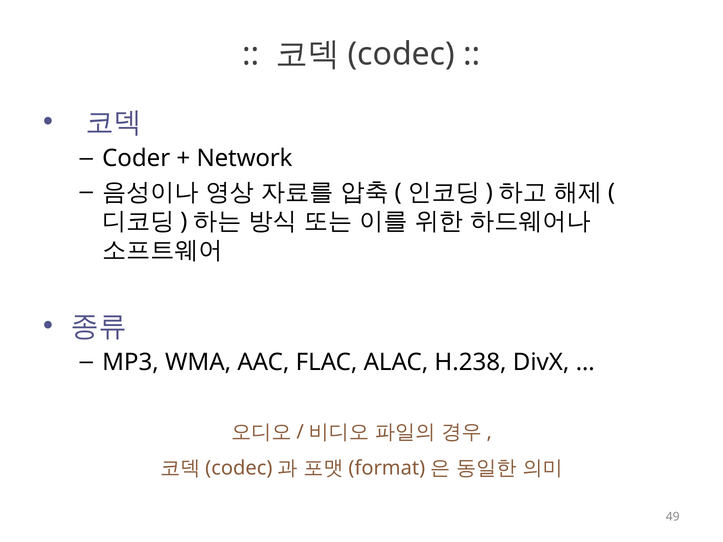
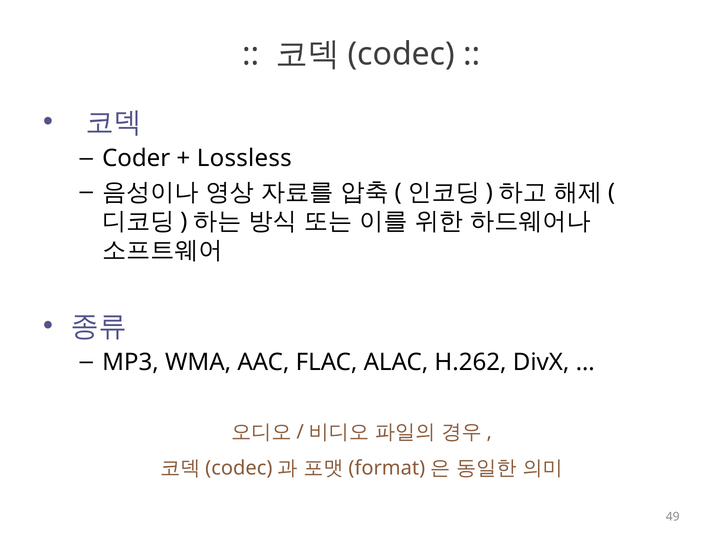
Network: Network -> Lossless
H.238: H.238 -> H.262
